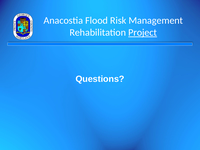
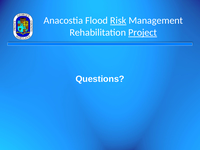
Risk underline: none -> present
